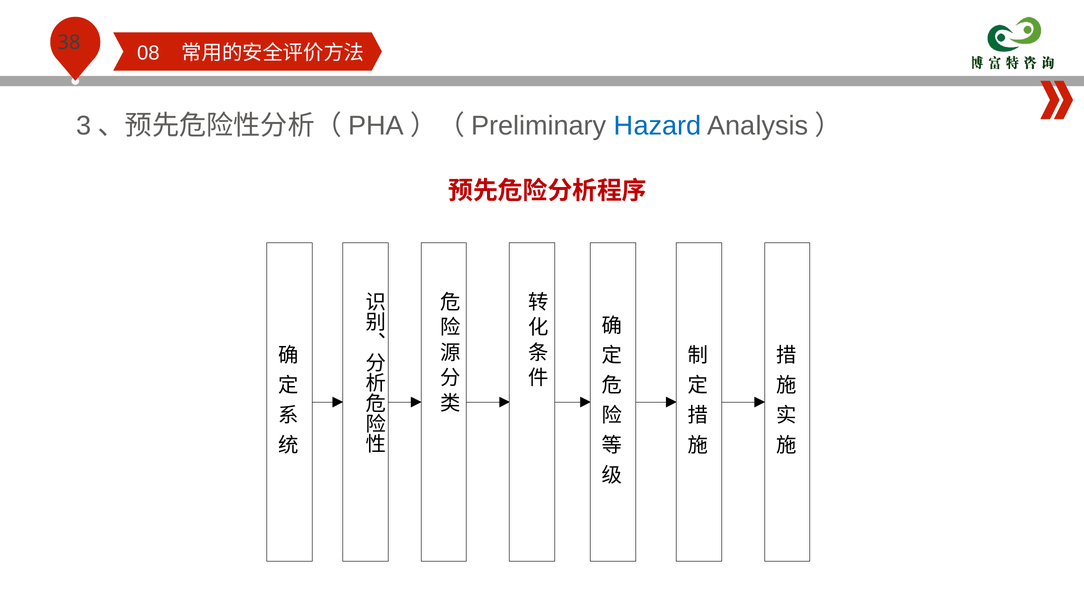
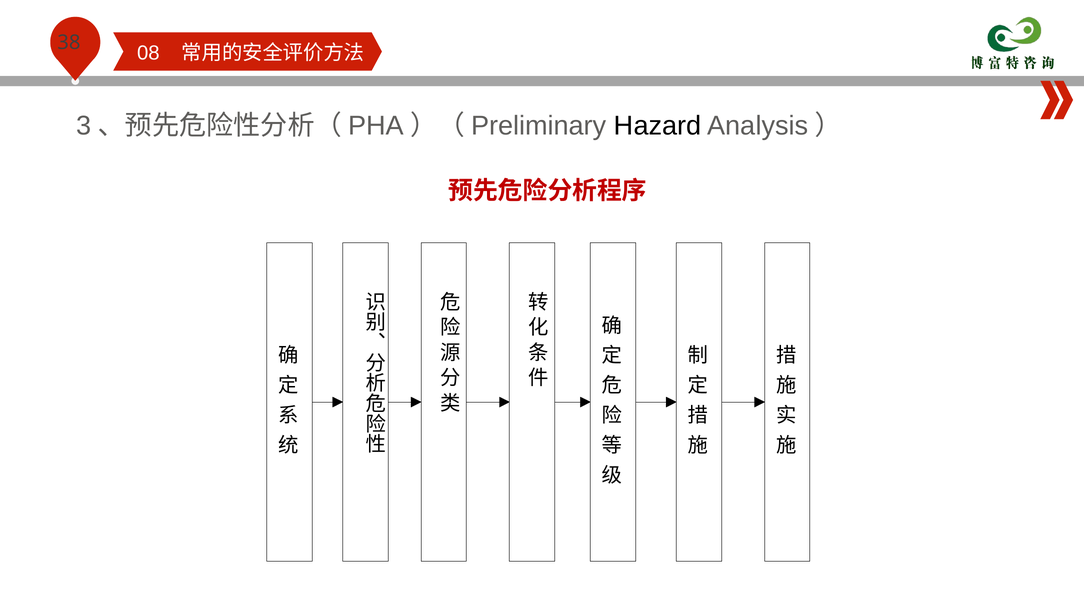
Hazard colour: blue -> black
